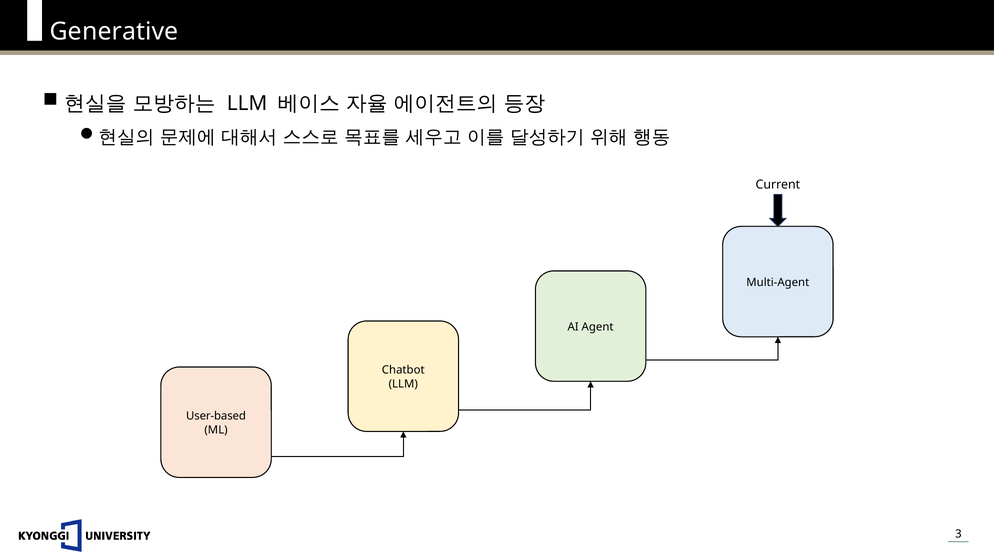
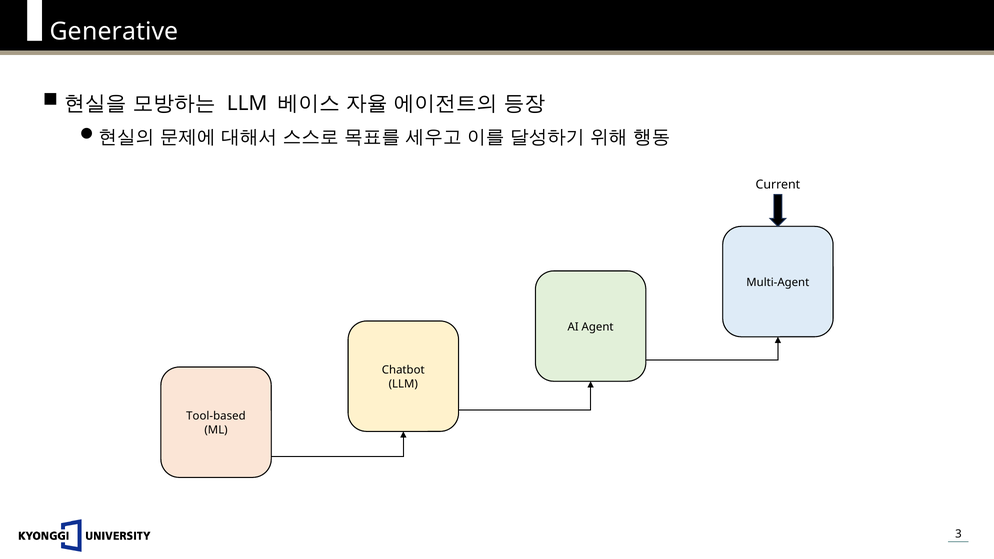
User-based: User-based -> Tool-based
